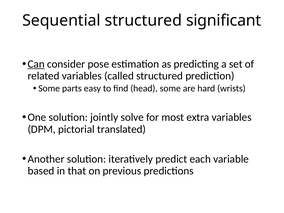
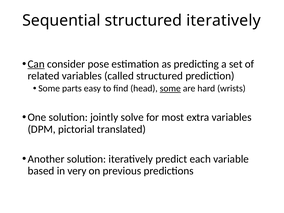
structured significant: significant -> iteratively
some at (170, 88) underline: none -> present
that: that -> very
